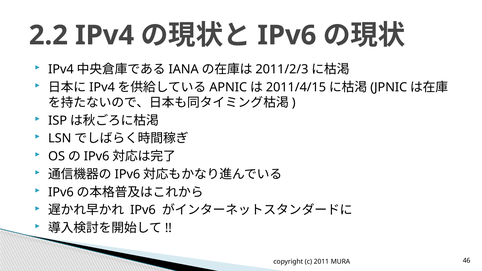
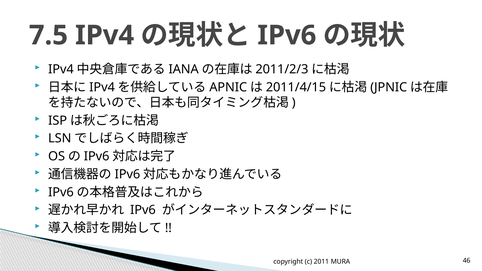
2.2: 2.2 -> 7.5
